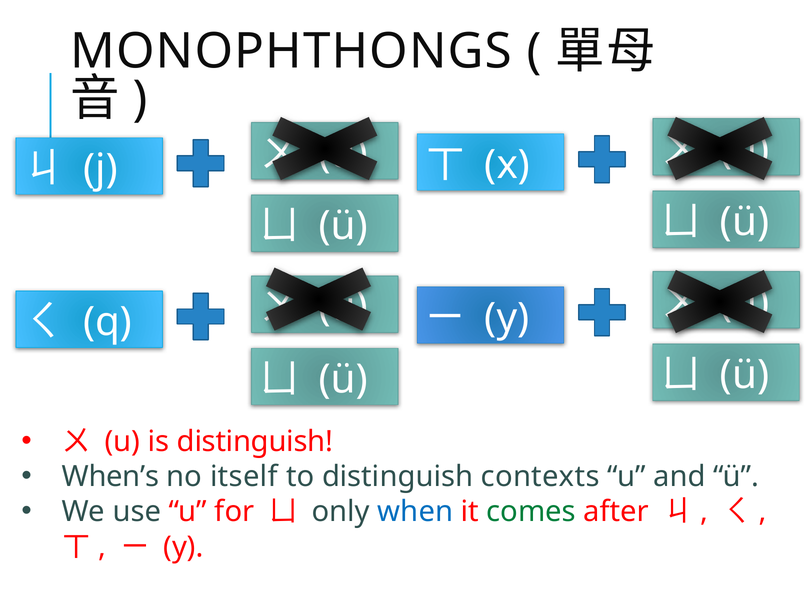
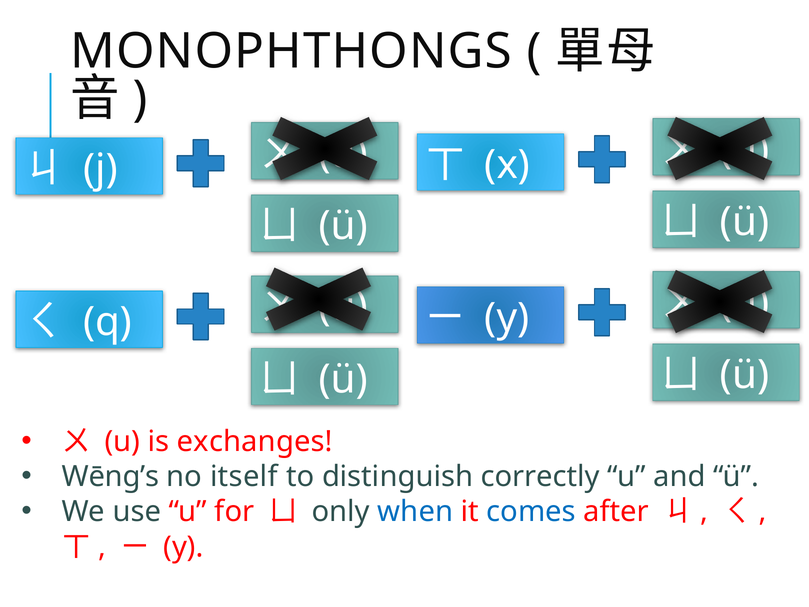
is distinguish: distinguish -> exchanges
When’s: When’s -> Wēng’s
contexts: contexts -> correctly
comes colour: green -> blue
